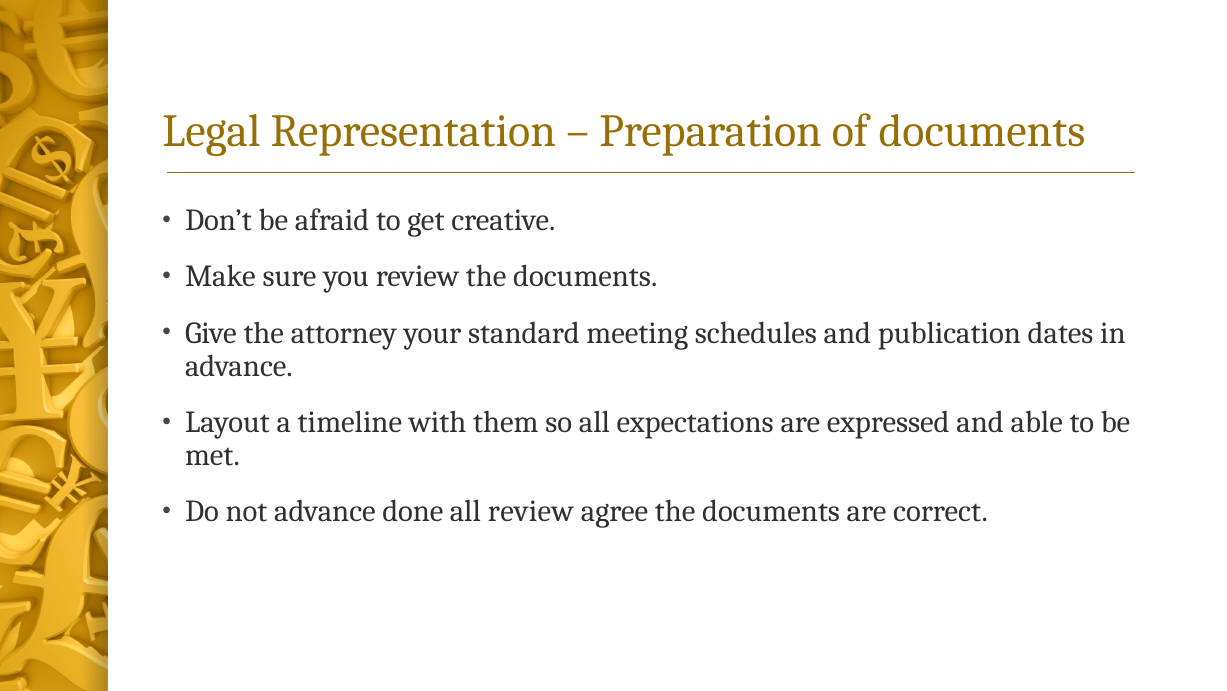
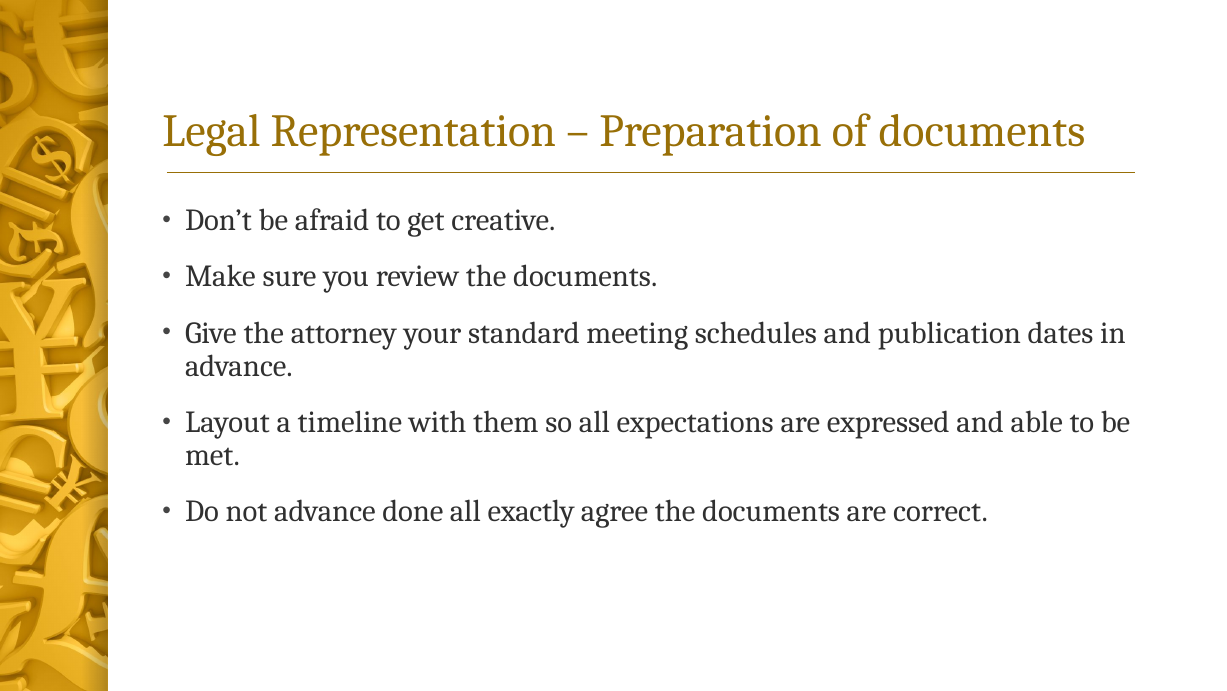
all review: review -> exactly
